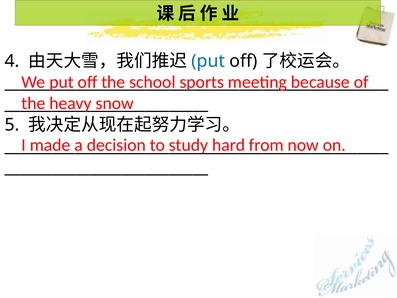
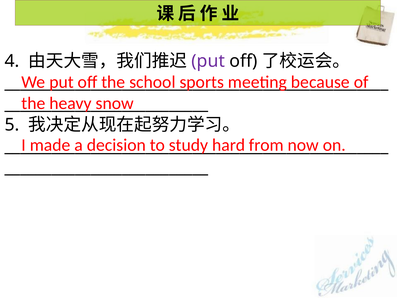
put at (208, 61) colour: blue -> purple
